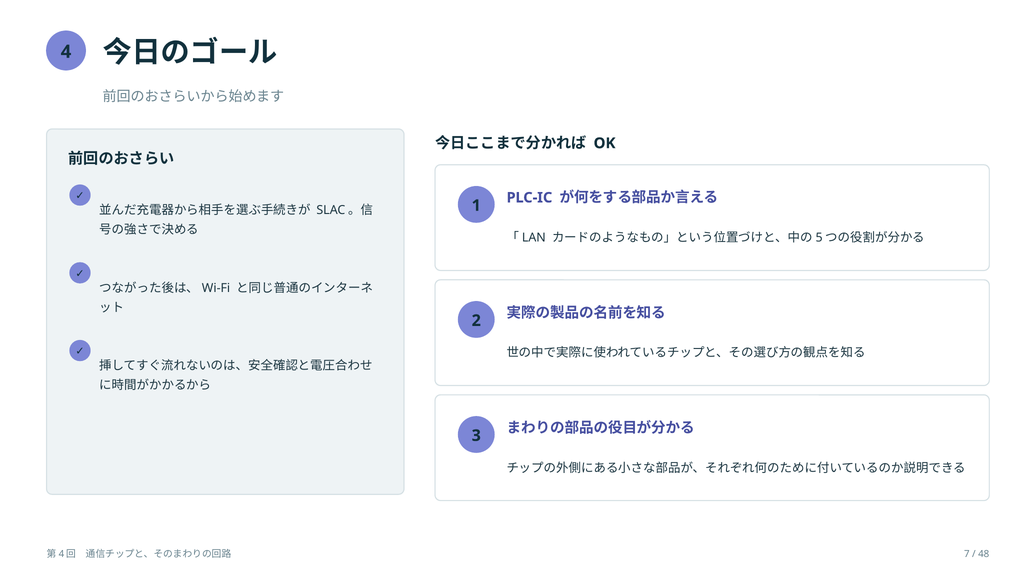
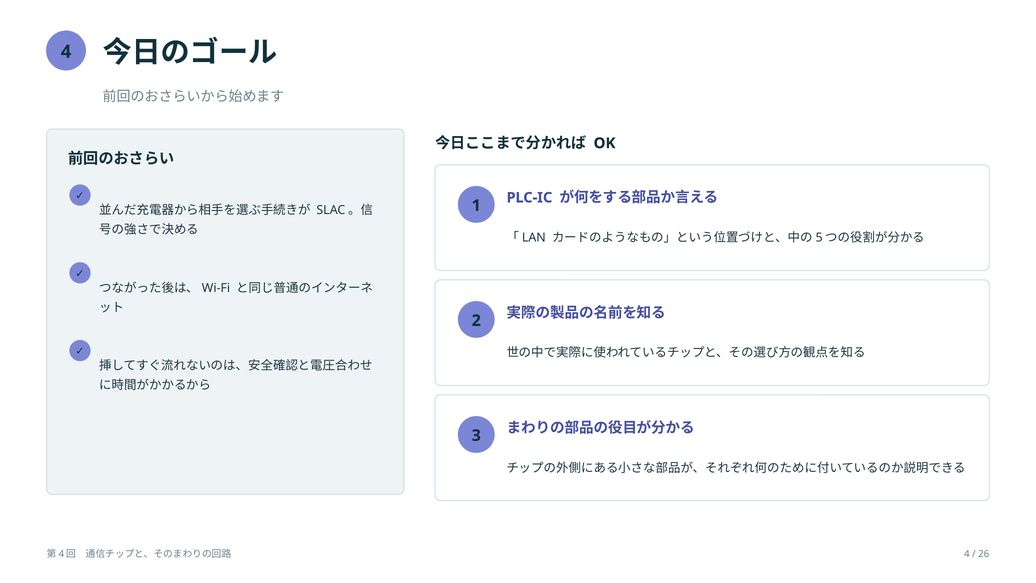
7 at (967, 554): 7 -> 4
48: 48 -> 26
